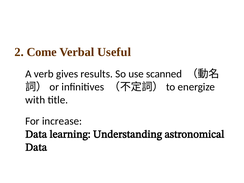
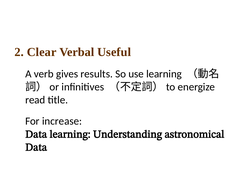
Come: Come -> Clear
use scanned: scanned -> learning
with: with -> read
